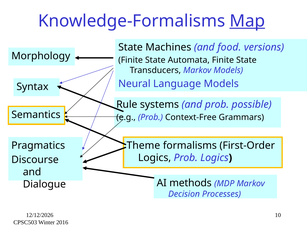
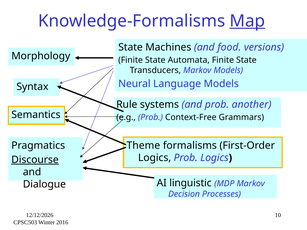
possible: possible -> another
Discourse underline: none -> present
methods: methods -> linguistic
